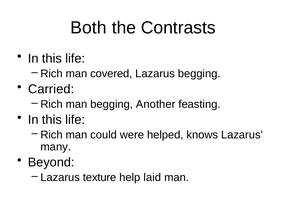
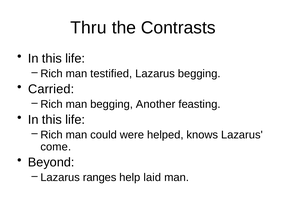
Both: Both -> Thru
covered: covered -> testified
many: many -> come
texture: texture -> ranges
